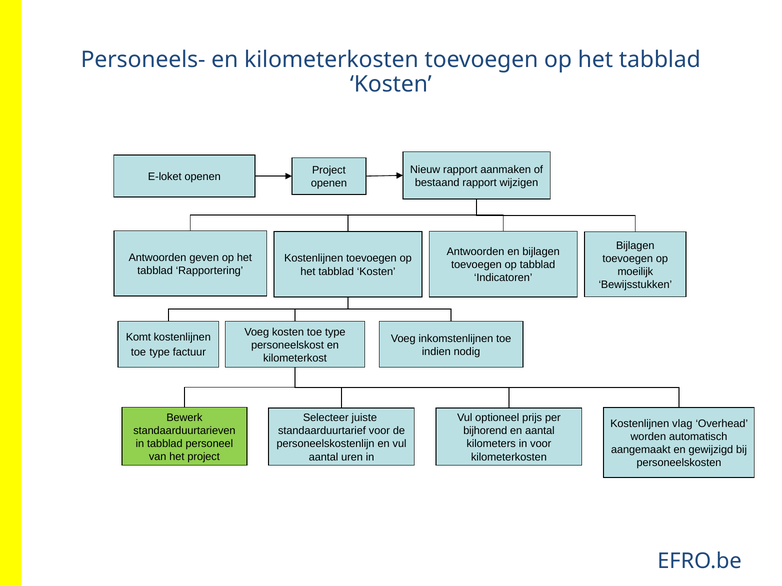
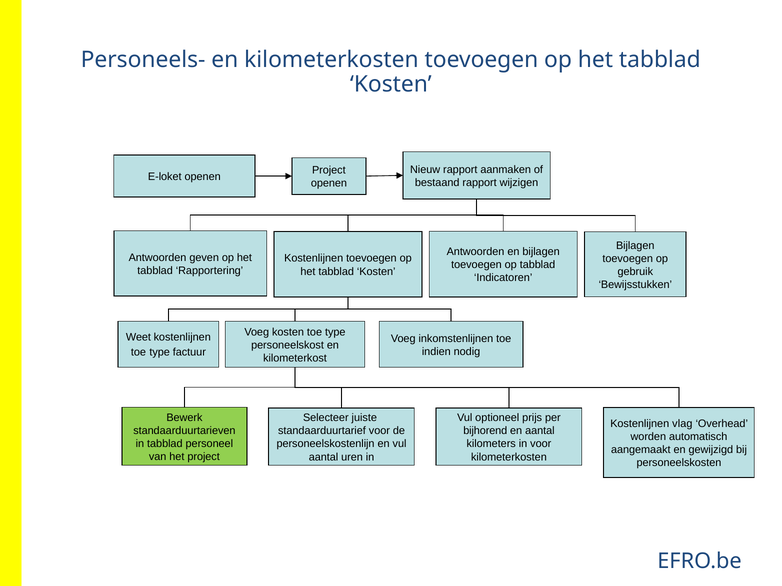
moeilijk: moeilijk -> gebruik
Komt: Komt -> Weet
